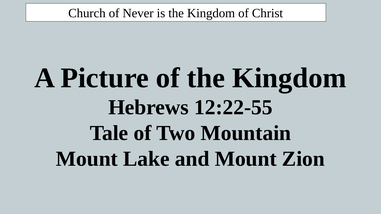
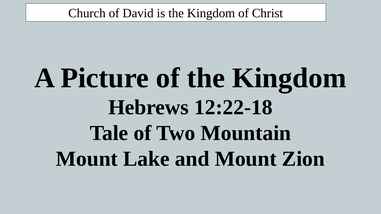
Never: Never -> David
12:22-55: 12:22-55 -> 12:22-18
